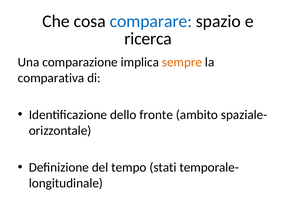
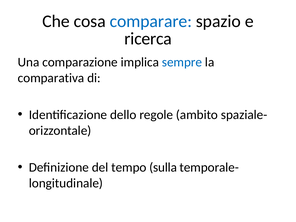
sempre colour: orange -> blue
fronte: fronte -> regole
stati: stati -> sulla
